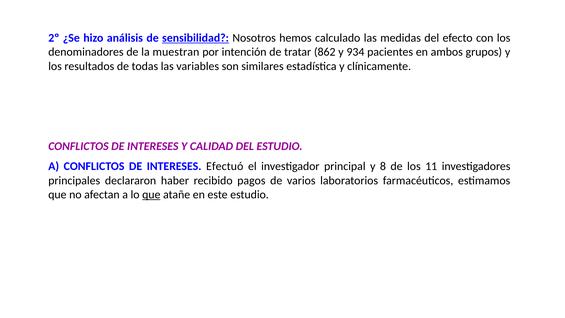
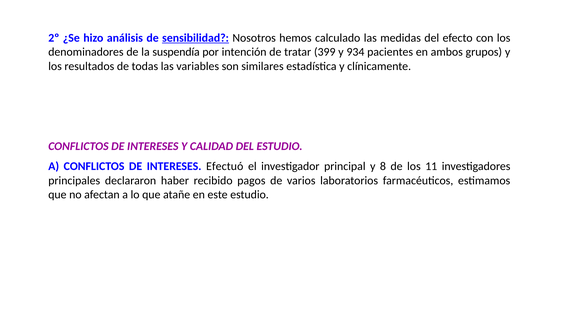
muestran: muestran -> suspendía
862: 862 -> 399
que at (151, 195) underline: present -> none
